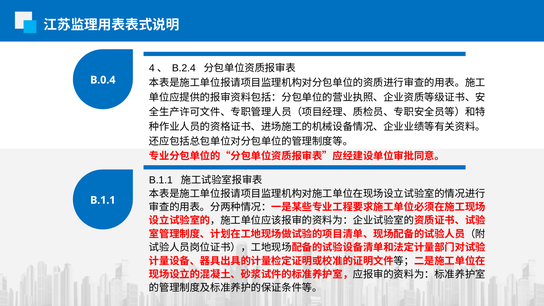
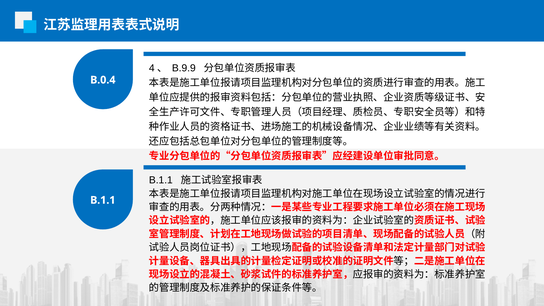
B.2.4: B.2.4 -> B.9.9
